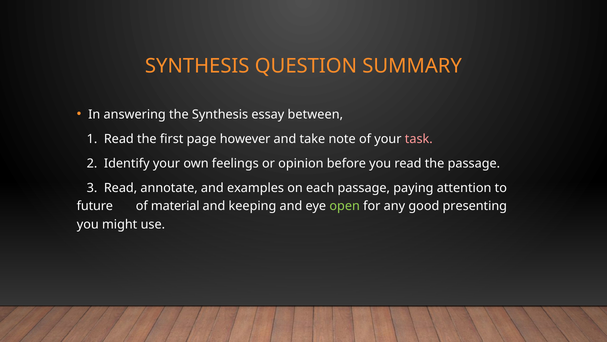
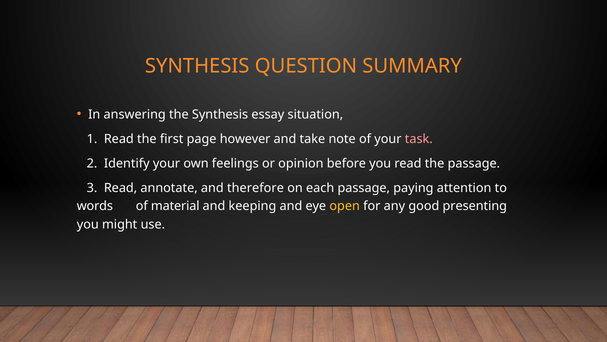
between: between -> situation
examples: examples -> therefore
future: future -> words
open colour: light green -> yellow
